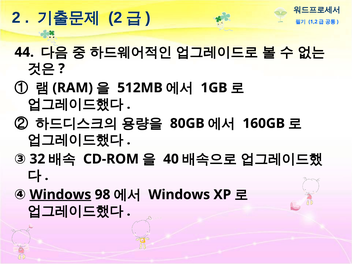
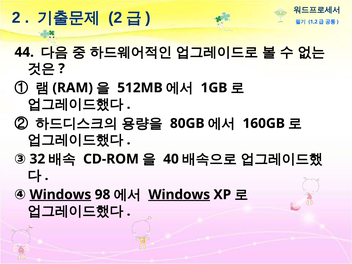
Windows at (179, 195) underline: none -> present
